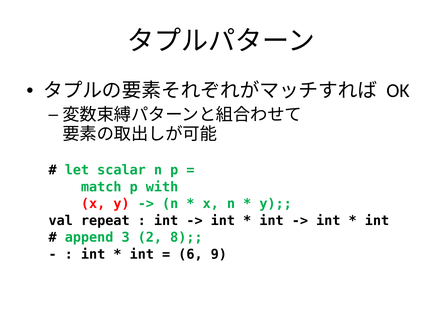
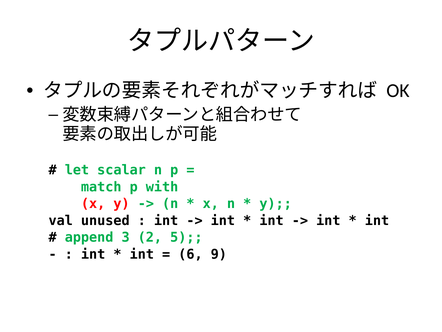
repeat: repeat -> unused
8: 8 -> 5
